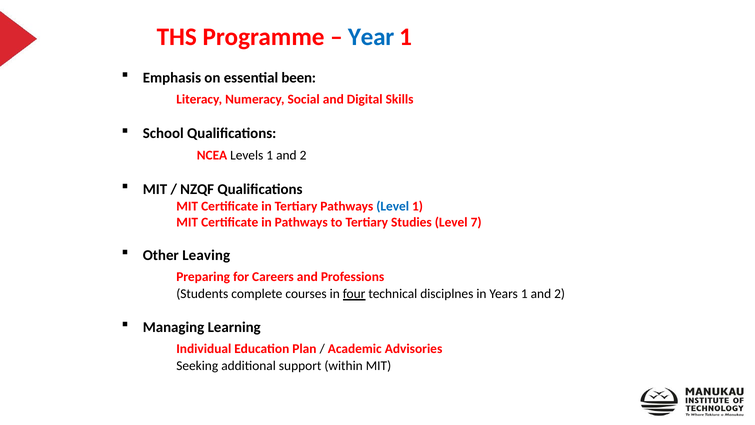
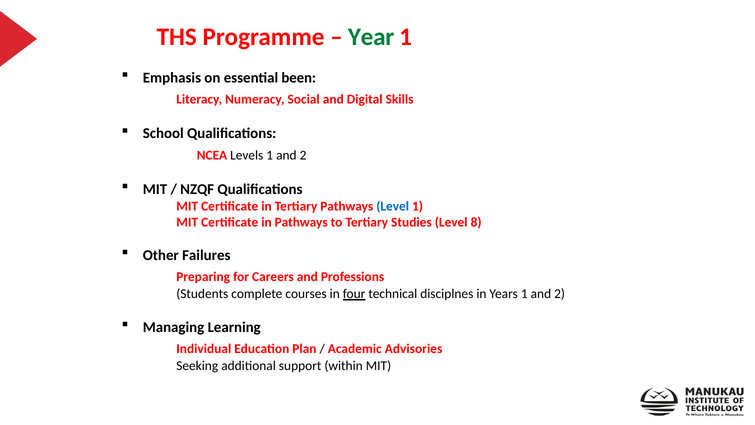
Year colour: blue -> green
7: 7 -> 8
Leaving: Leaving -> Failures
